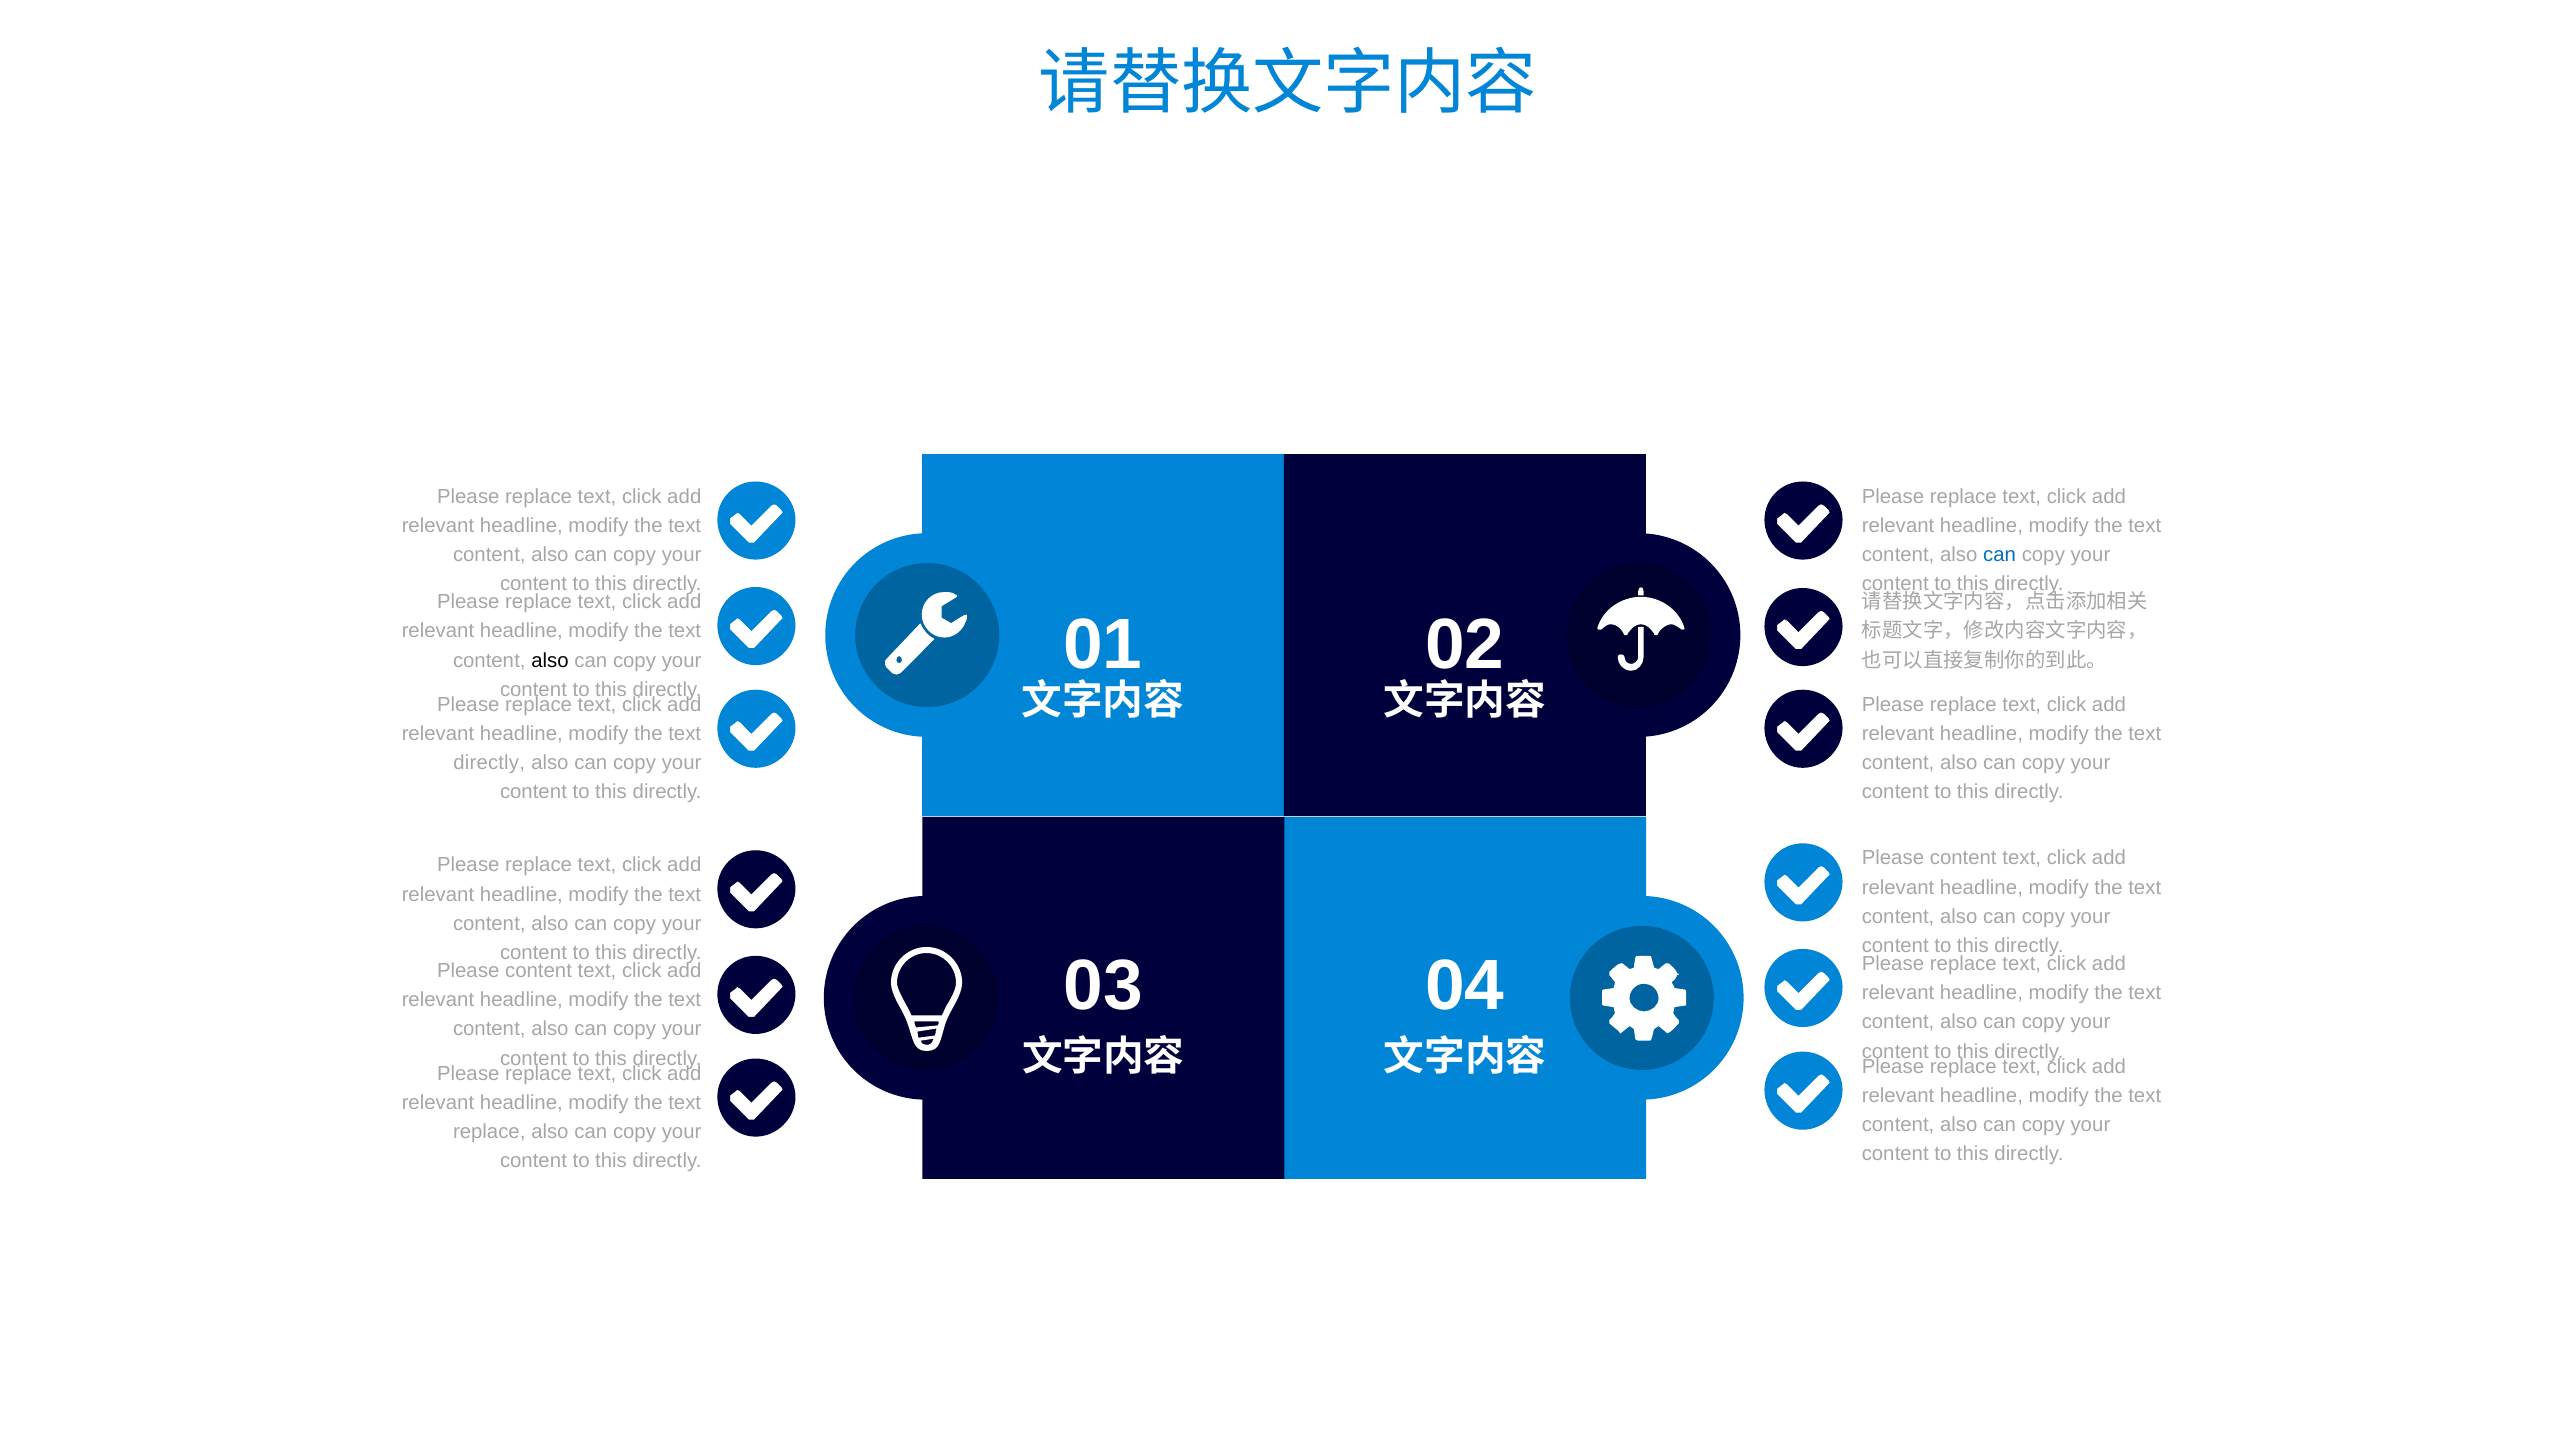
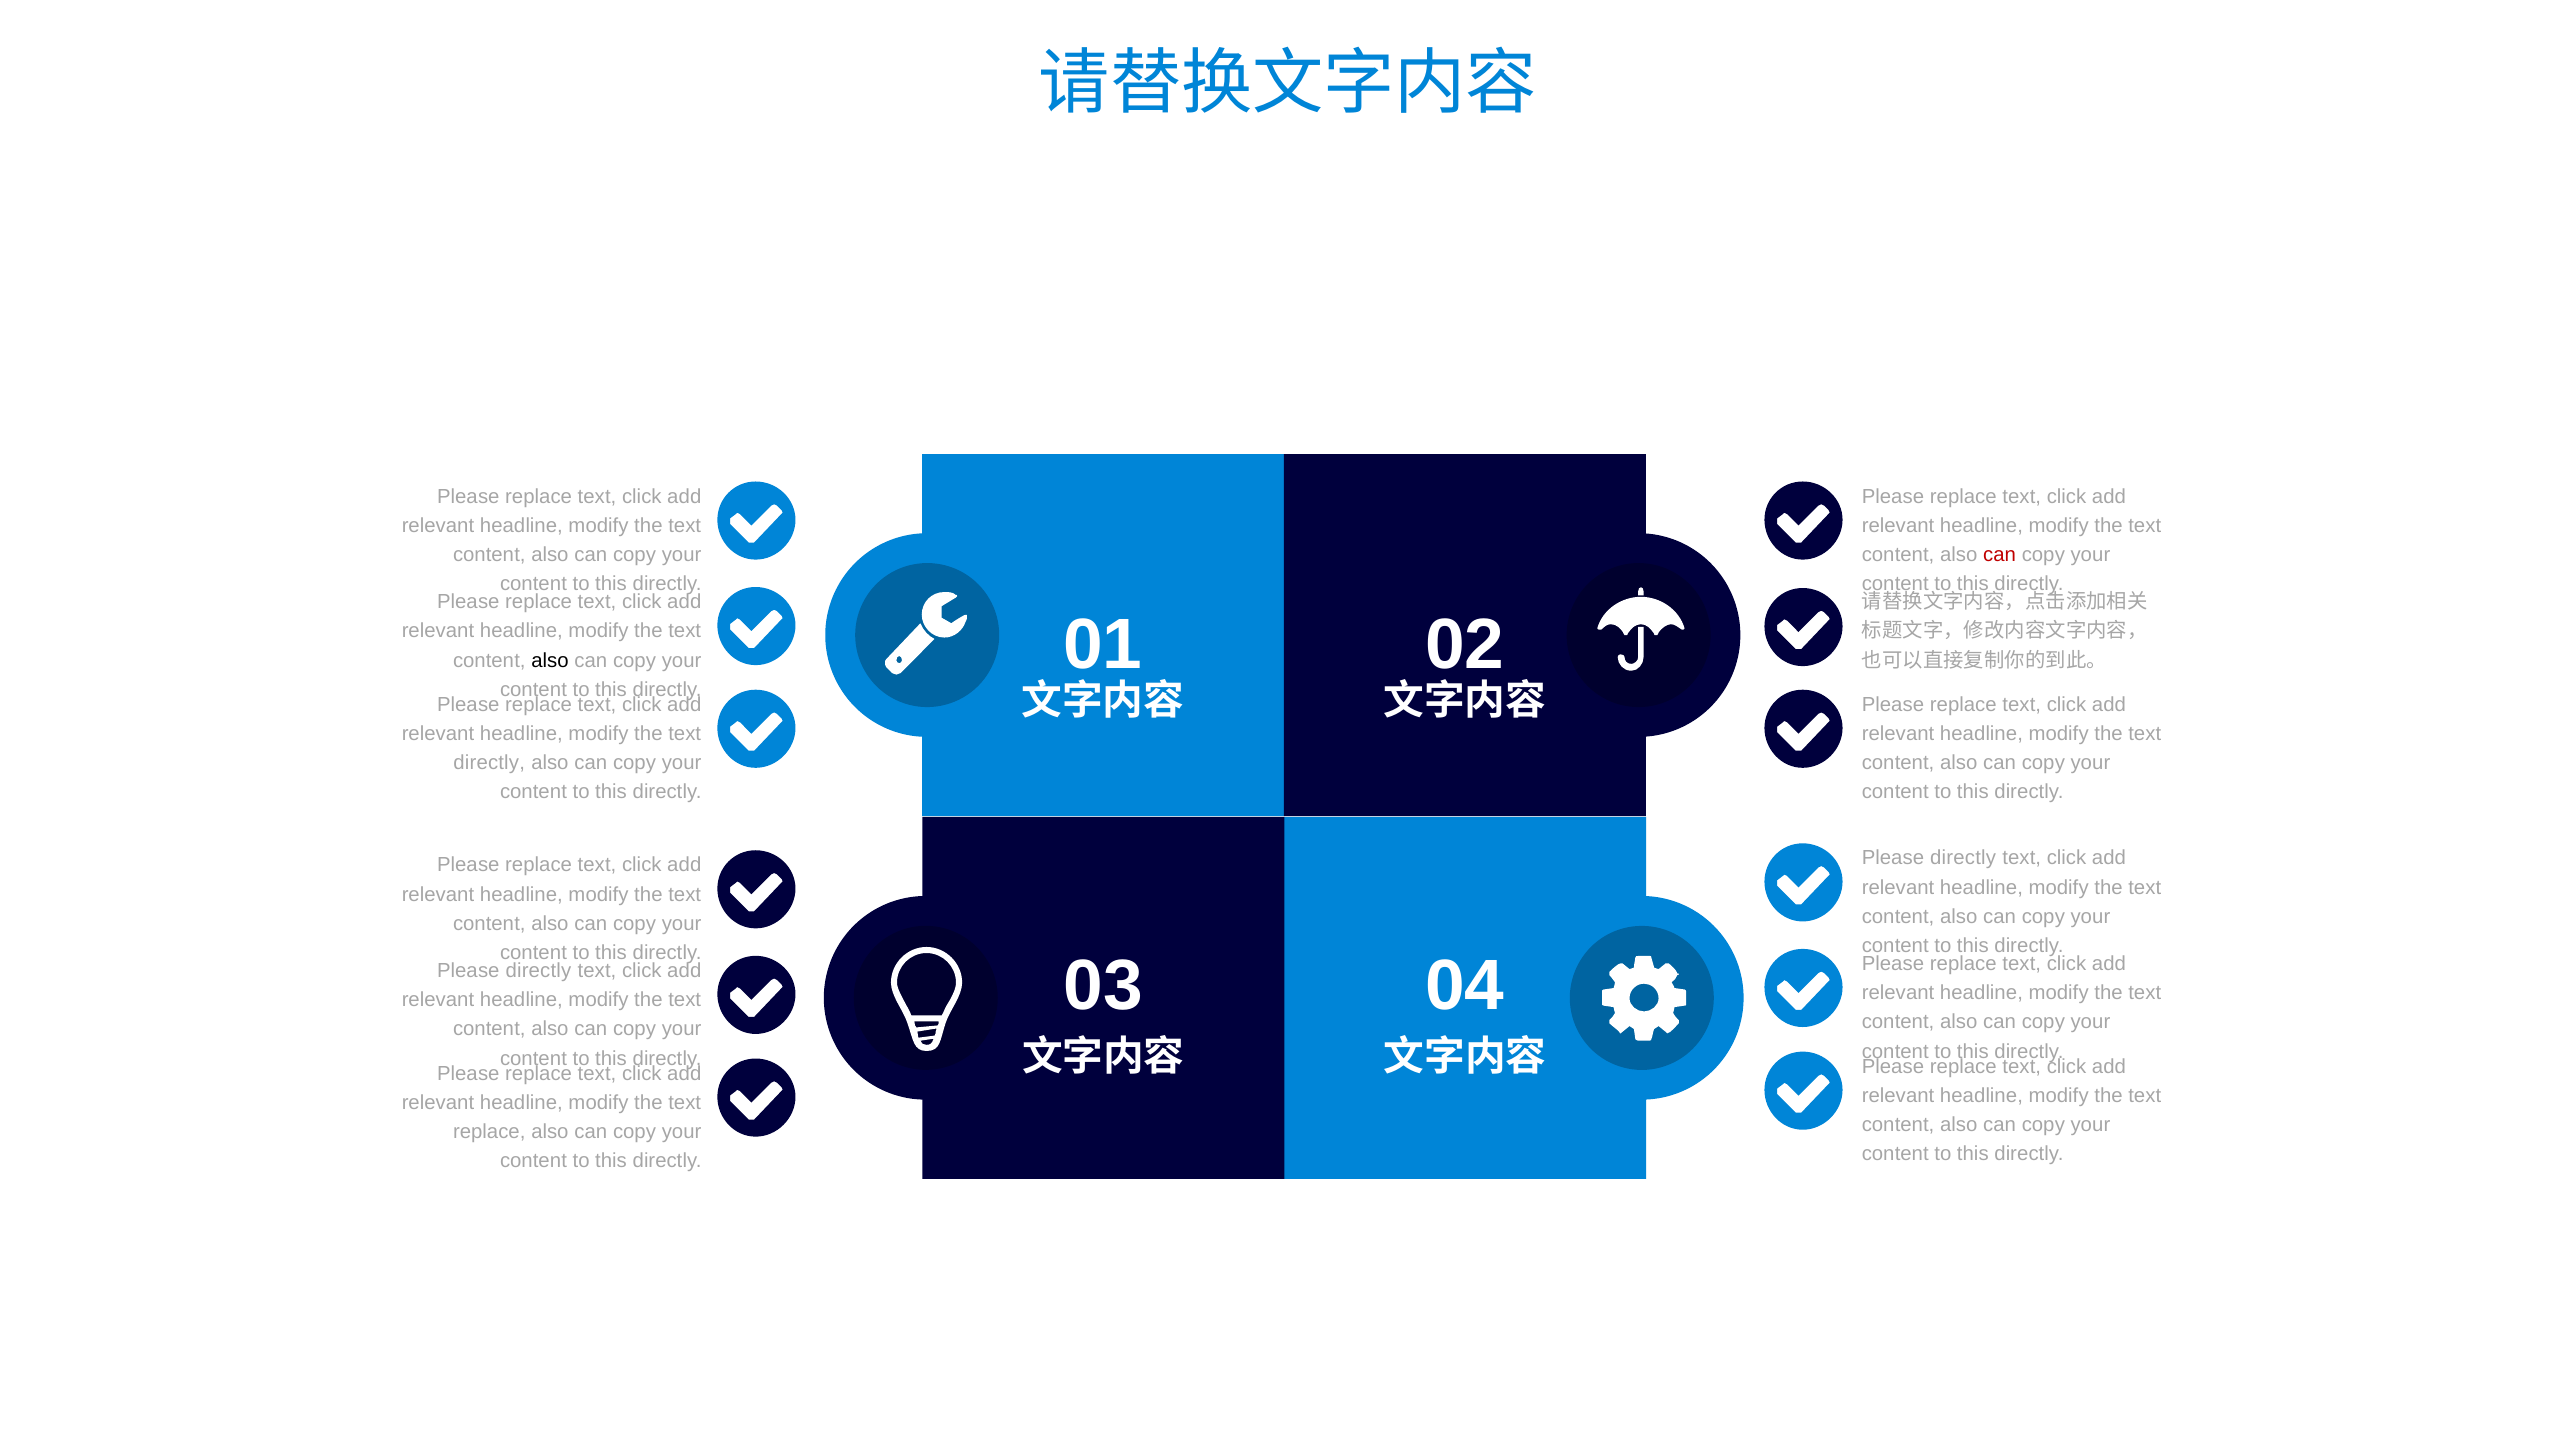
can at (2000, 555) colour: blue -> red
content at (1963, 858): content -> directly
content at (539, 971): content -> directly
